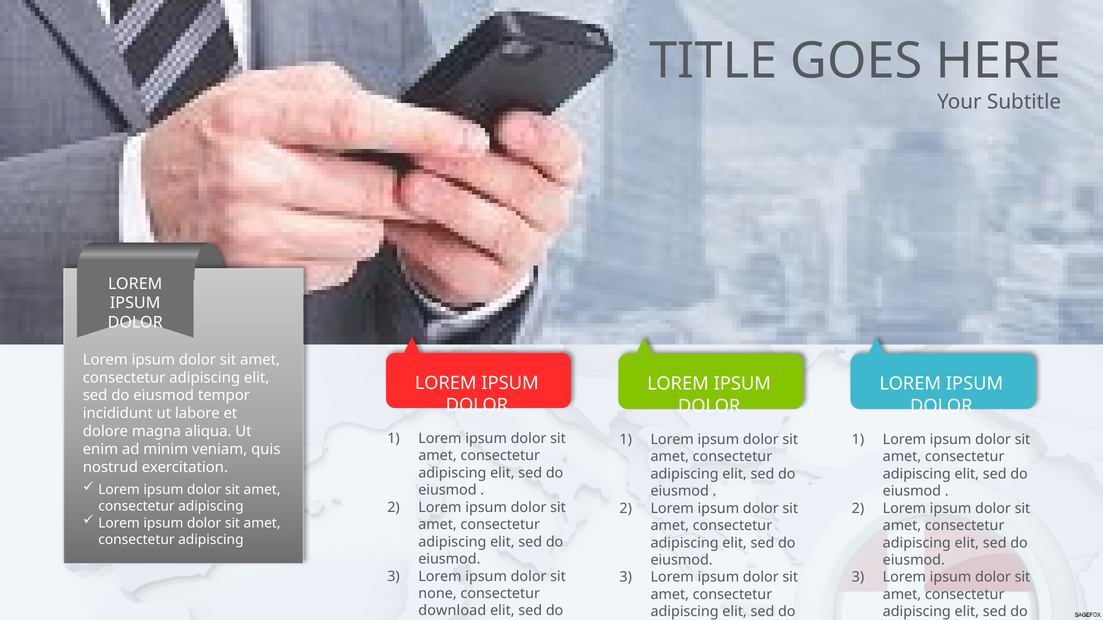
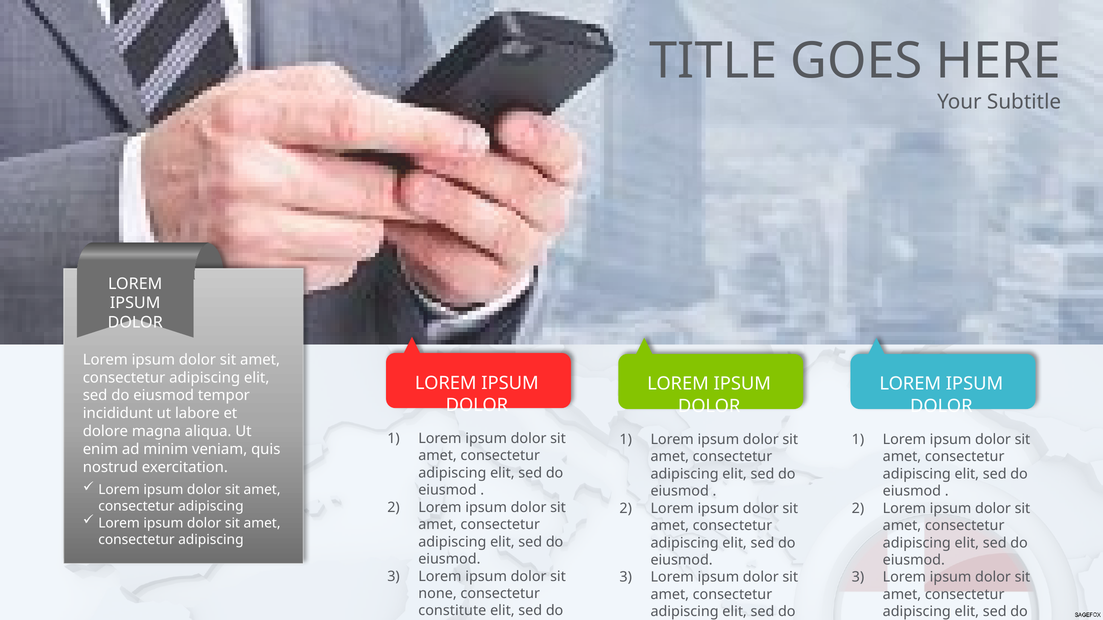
download: download -> constitute
